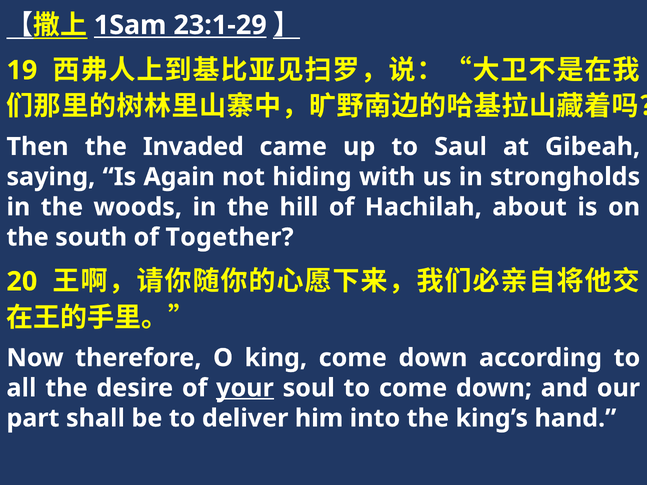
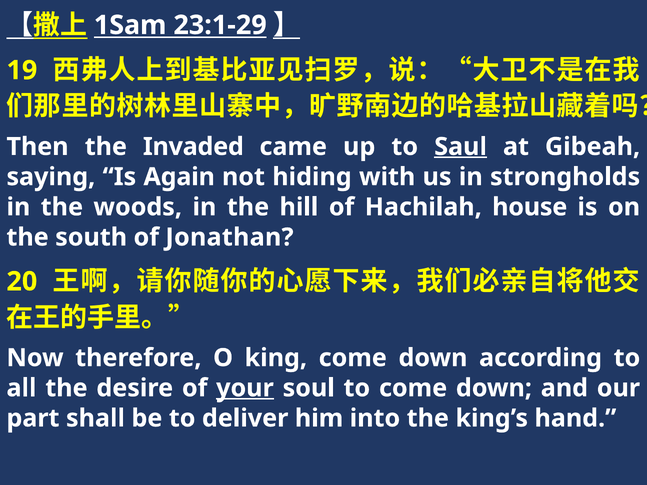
Saul underline: none -> present
about: about -> house
Together: Together -> Jonathan
